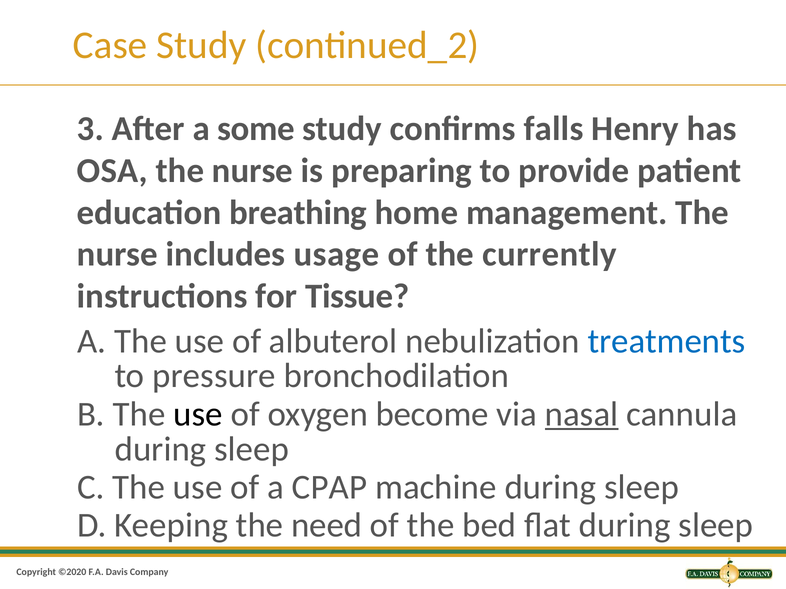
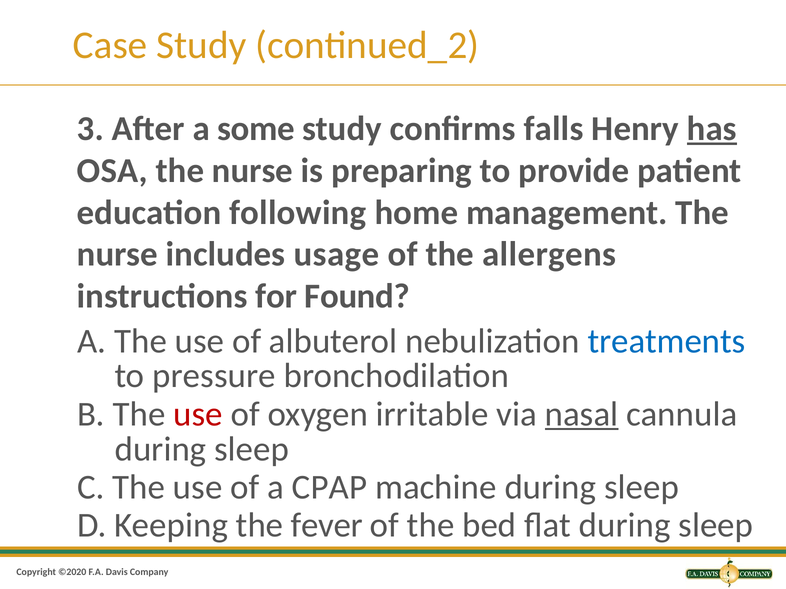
has underline: none -> present
breathing: breathing -> following
currently: currently -> allergens
Tissue: Tissue -> Found
use at (198, 414) colour: black -> red
become: become -> irritable
need: need -> fever
